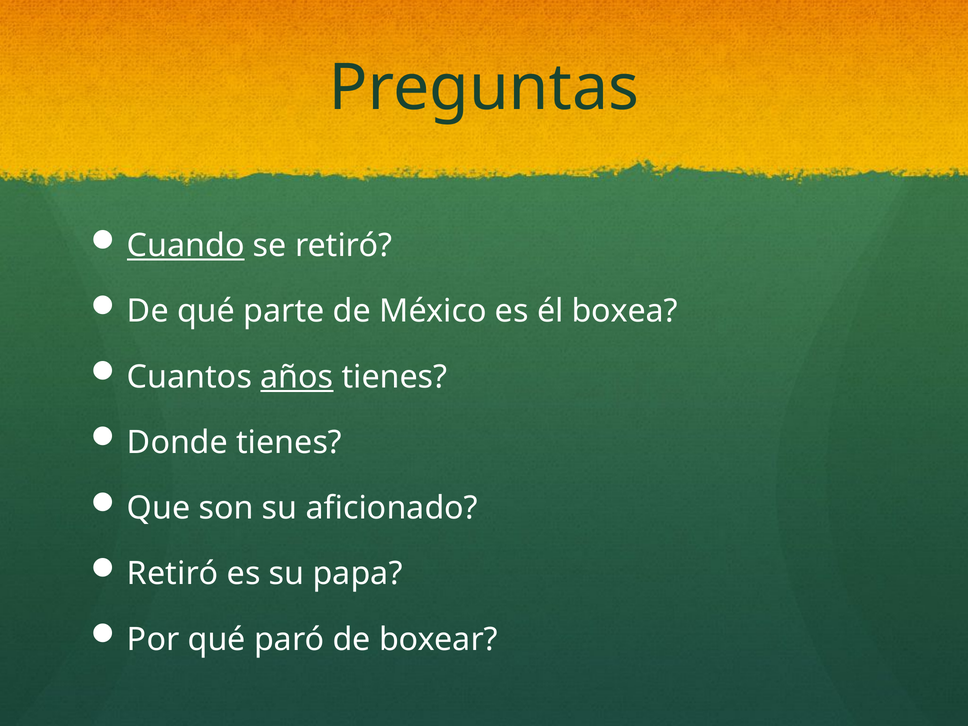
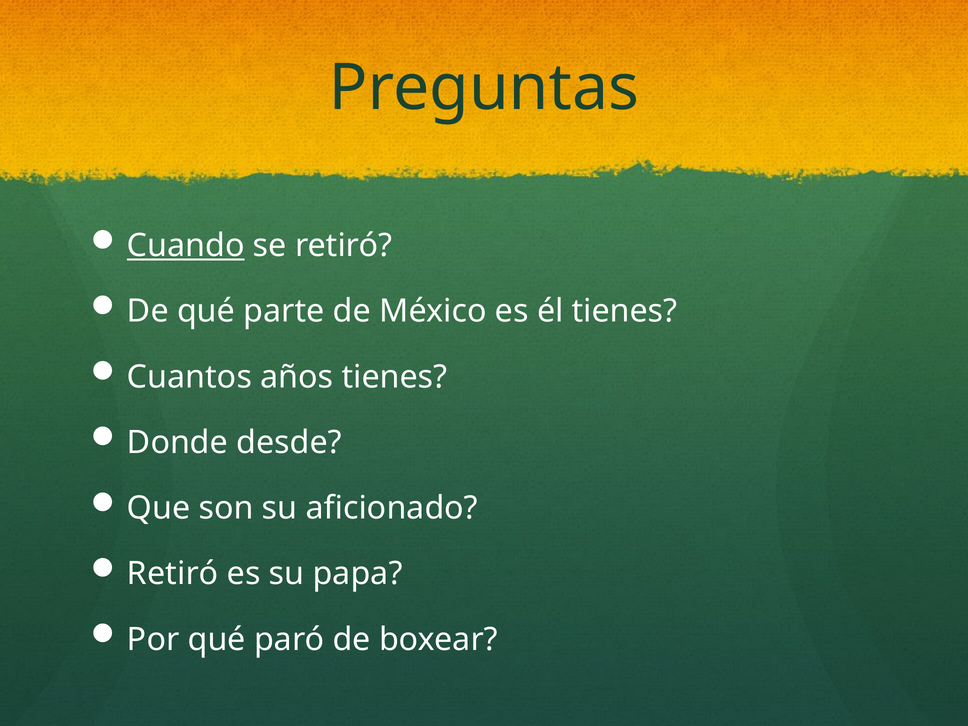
él boxea: boxea -> tienes
años underline: present -> none
Donde tienes: tienes -> desde
